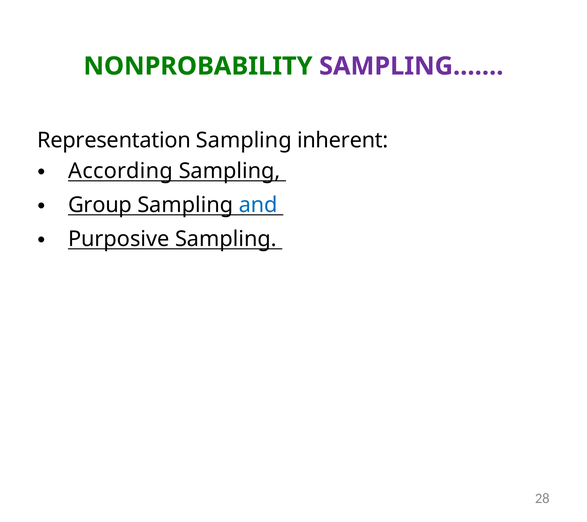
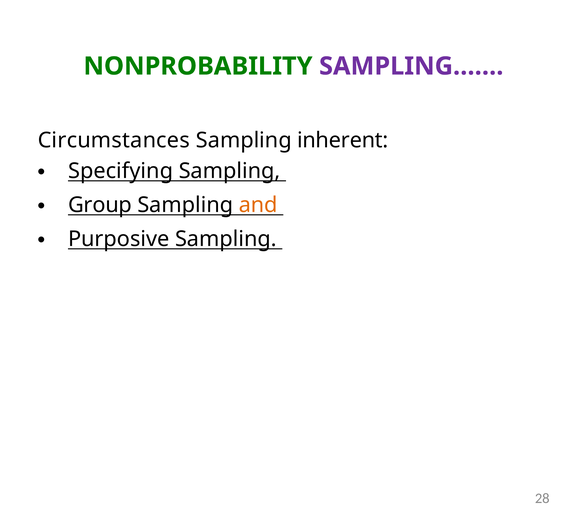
Representation: Representation -> Circumstances
According: According -> Specifying
and colour: blue -> orange
